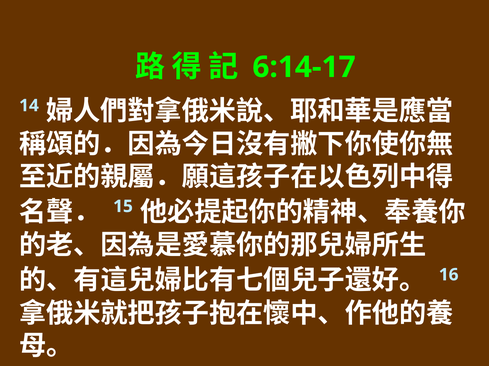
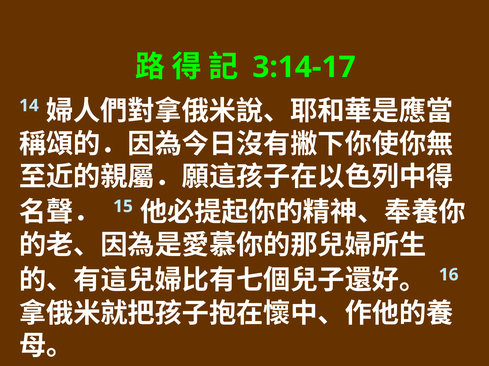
6:14-17: 6:14-17 -> 3:14-17
